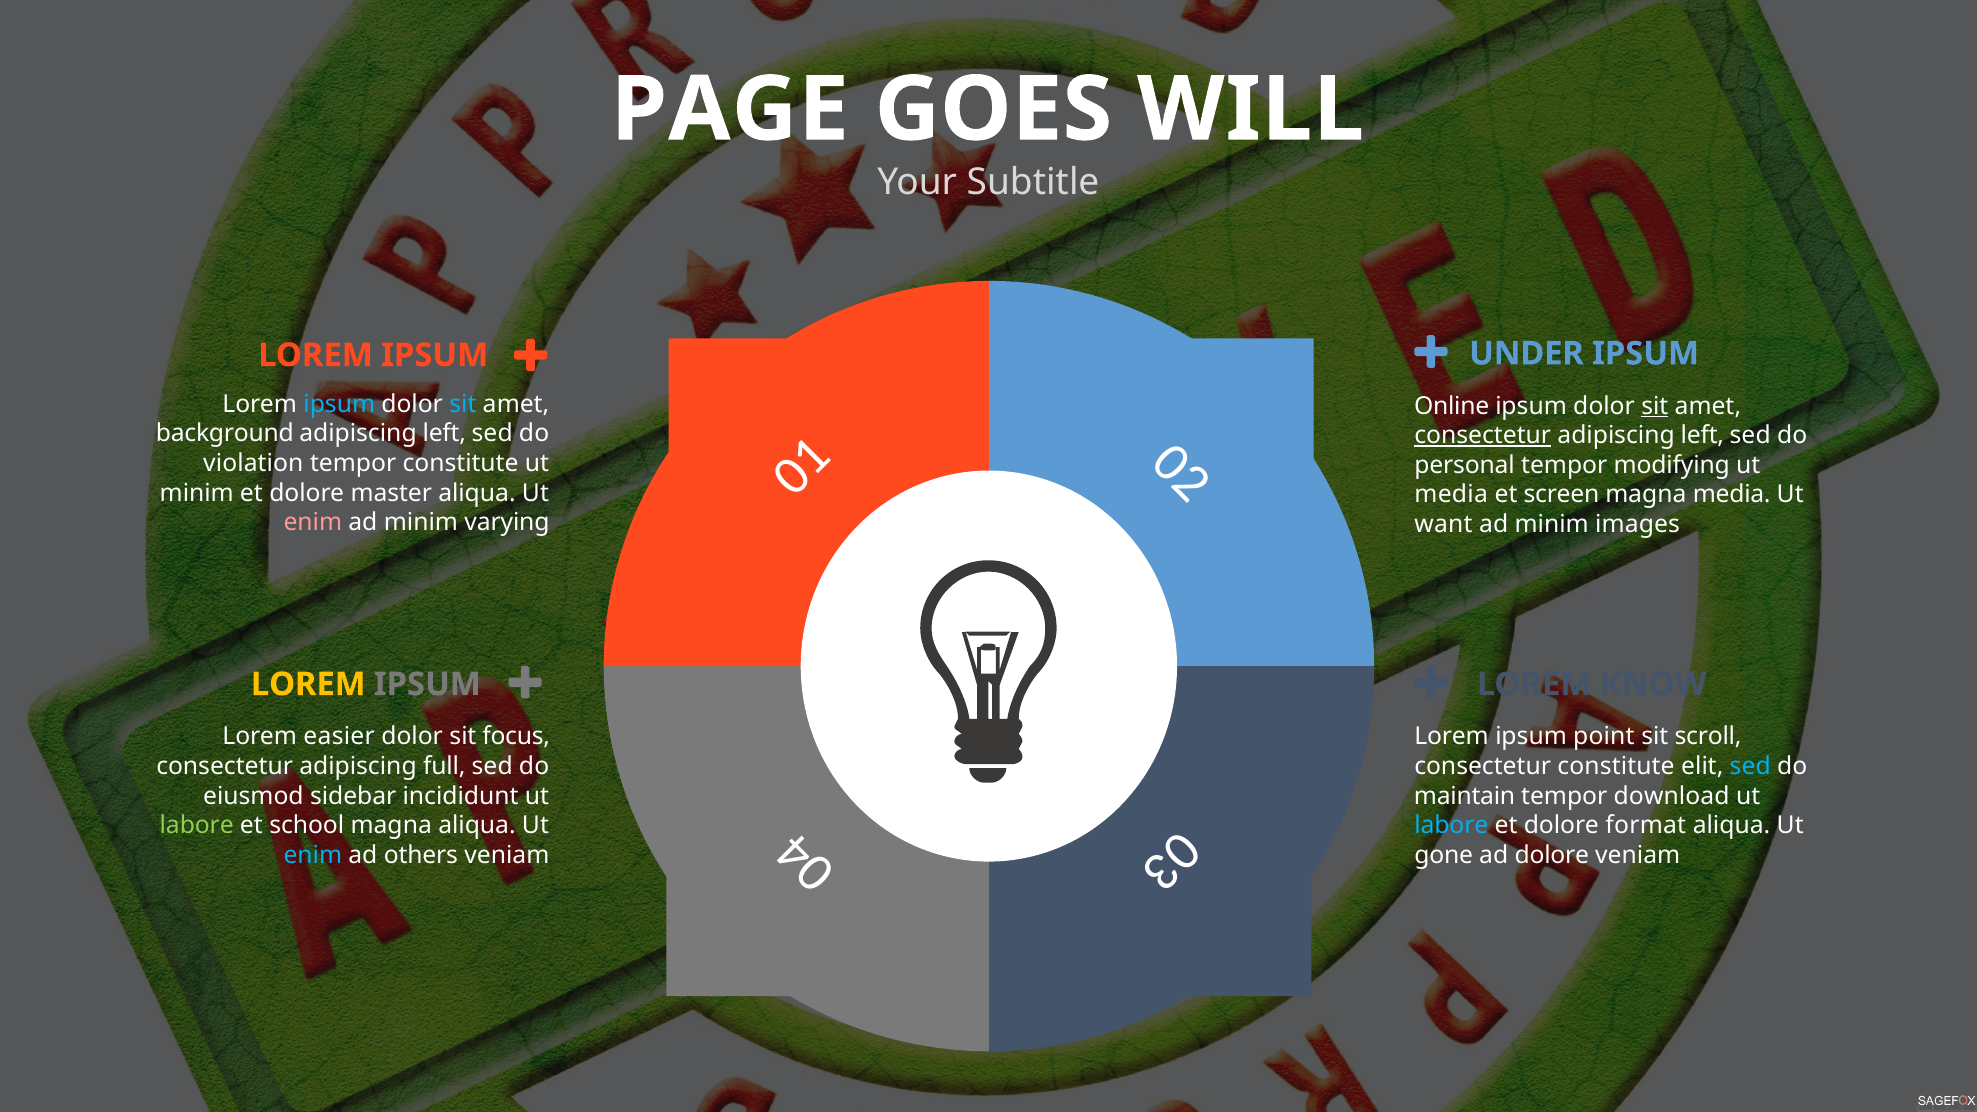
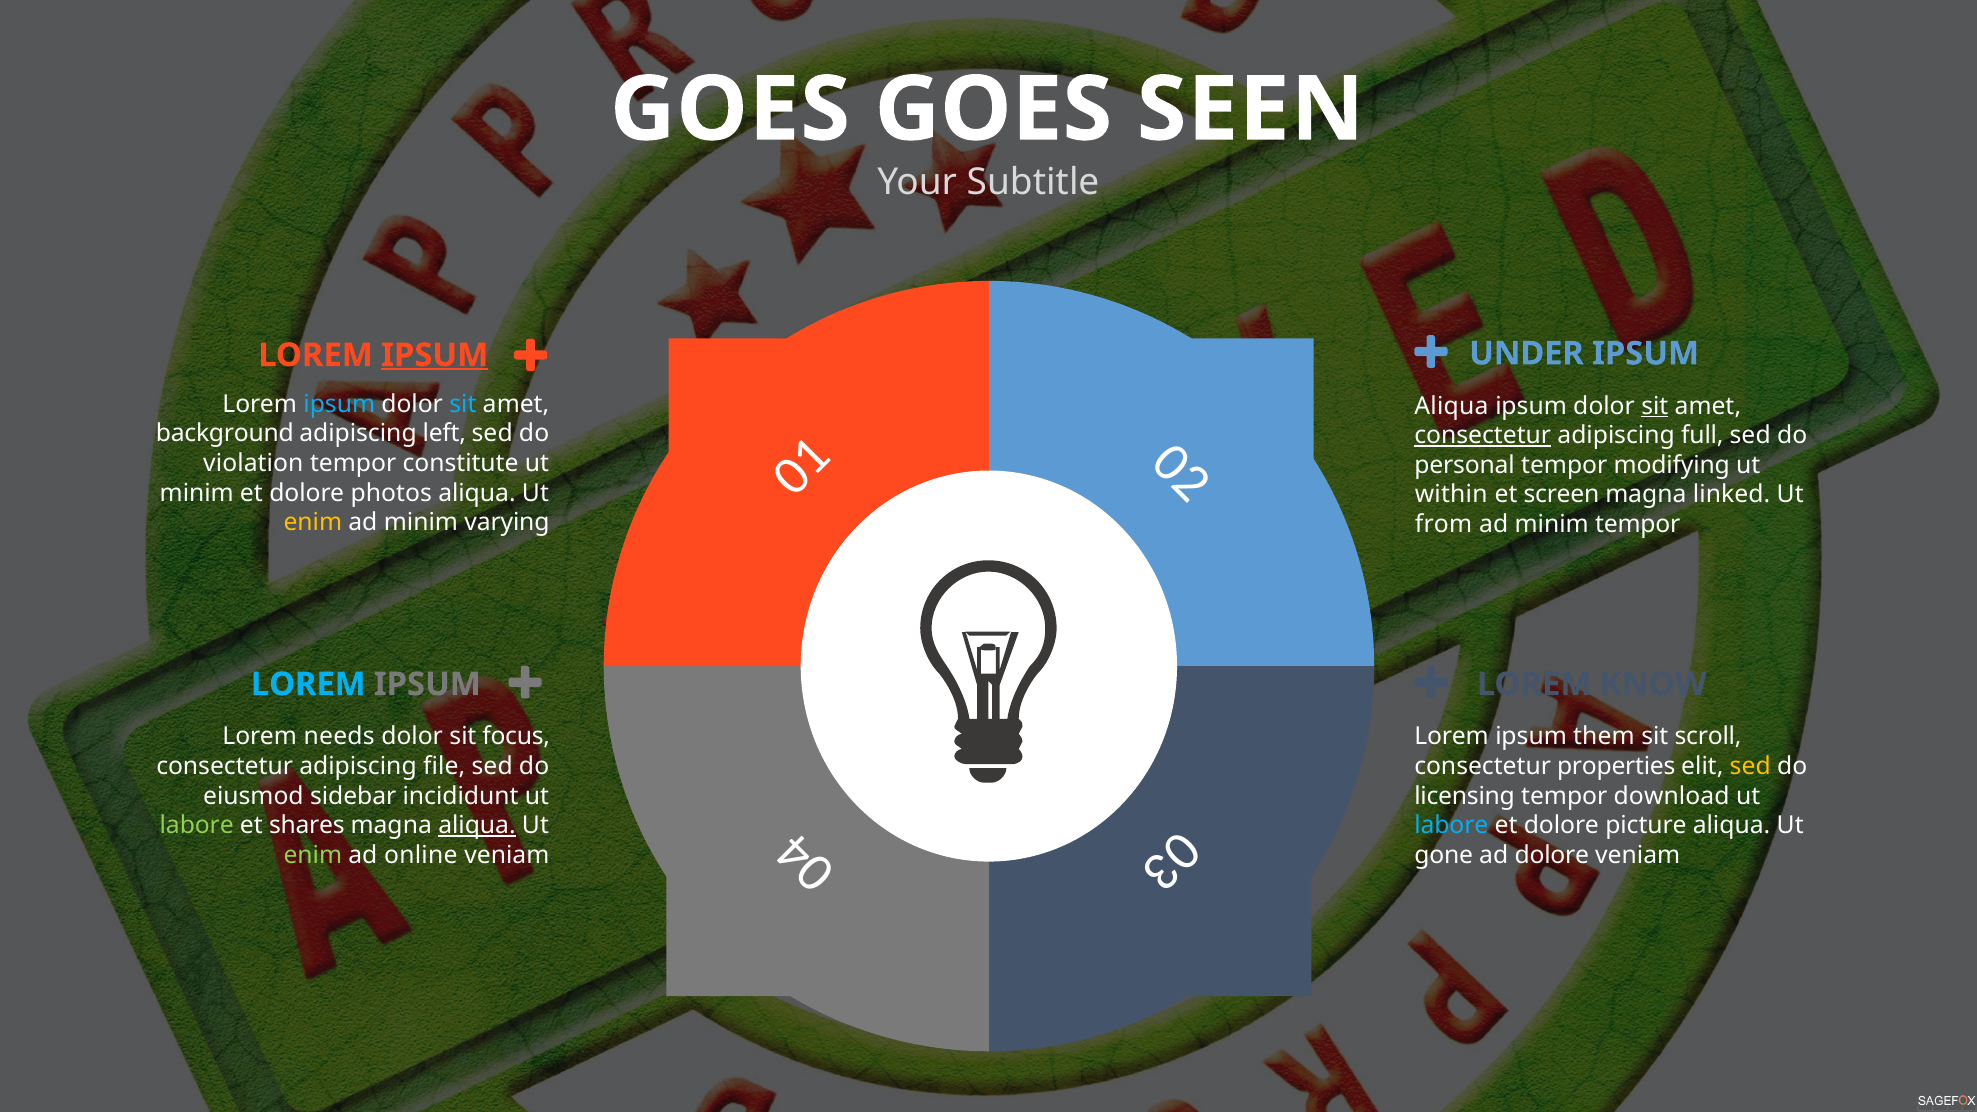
PAGE at (730, 110): PAGE -> GOES
WILL: WILL -> SEEN
IPSUM at (435, 355) underline: none -> present
Online at (1452, 406): Online -> Aliqua
left at (1702, 436): left -> full
master: master -> photos
media at (1451, 495): media -> within
magna media: media -> linked
enim at (313, 523) colour: pink -> yellow
want: want -> from
minim images: images -> tempor
LOREM at (308, 684) colour: yellow -> light blue
easier: easier -> needs
point: point -> them
full: full -> file
consectetur constitute: constitute -> properties
sed at (1750, 766) colour: light blue -> yellow
maintain: maintain -> licensing
school: school -> shares
aliqua at (477, 826) underline: none -> present
format: format -> picture
enim at (313, 855) colour: light blue -> light green
others: others -> online
